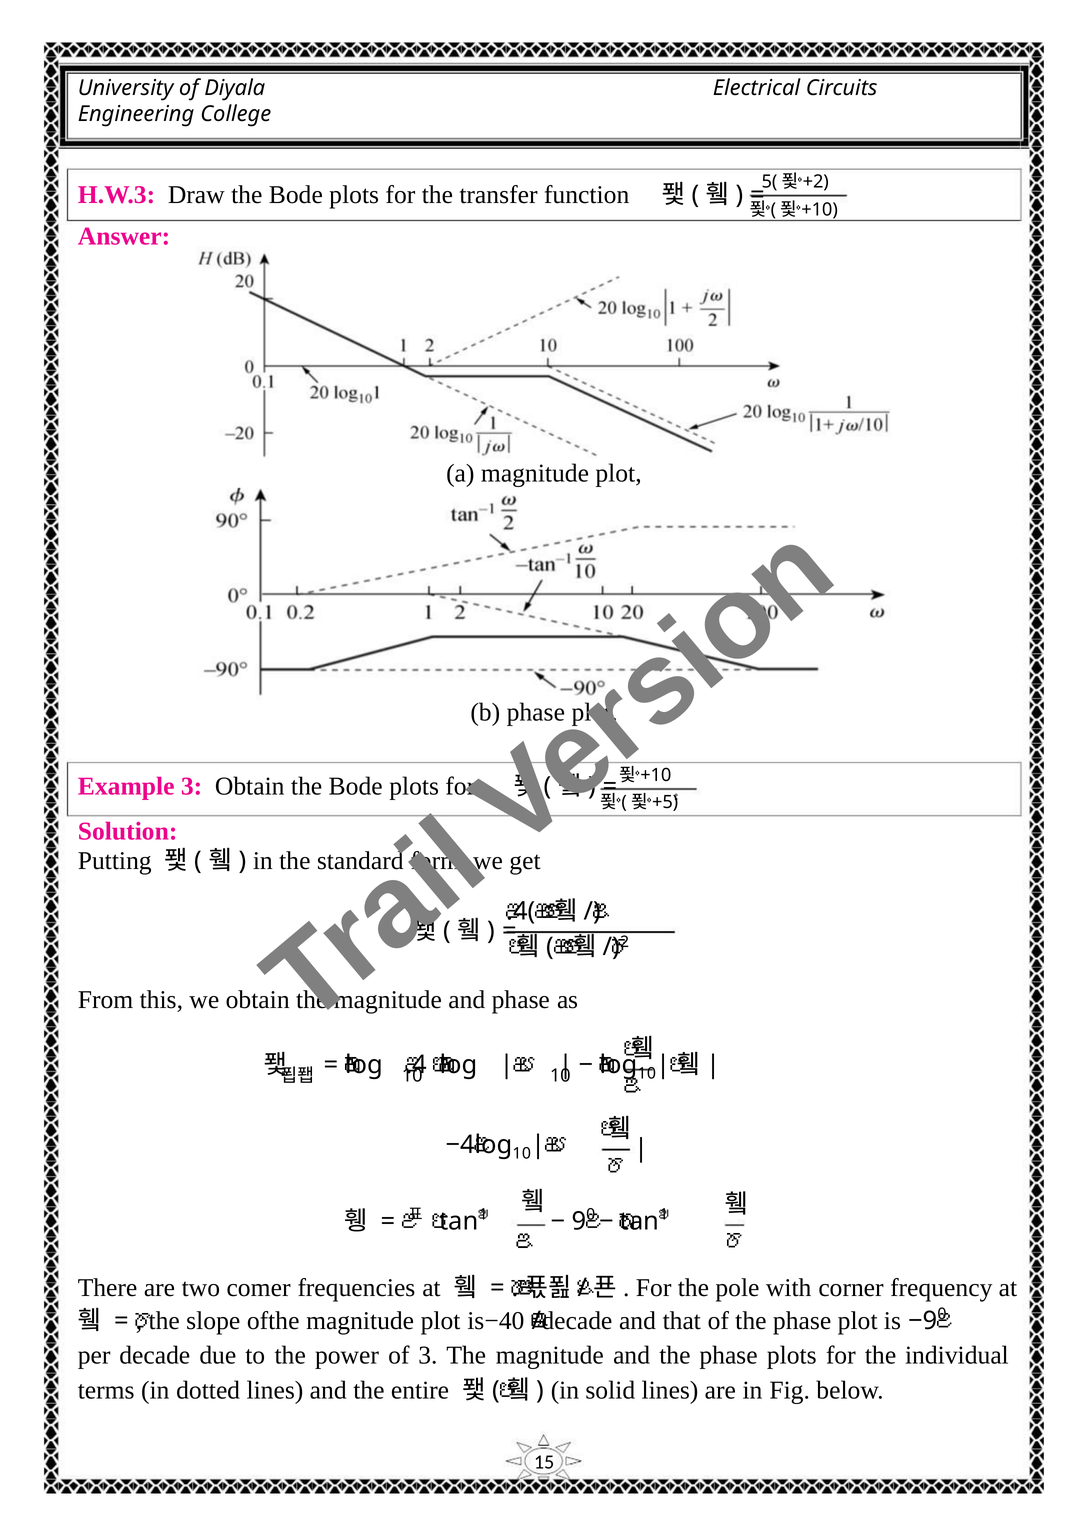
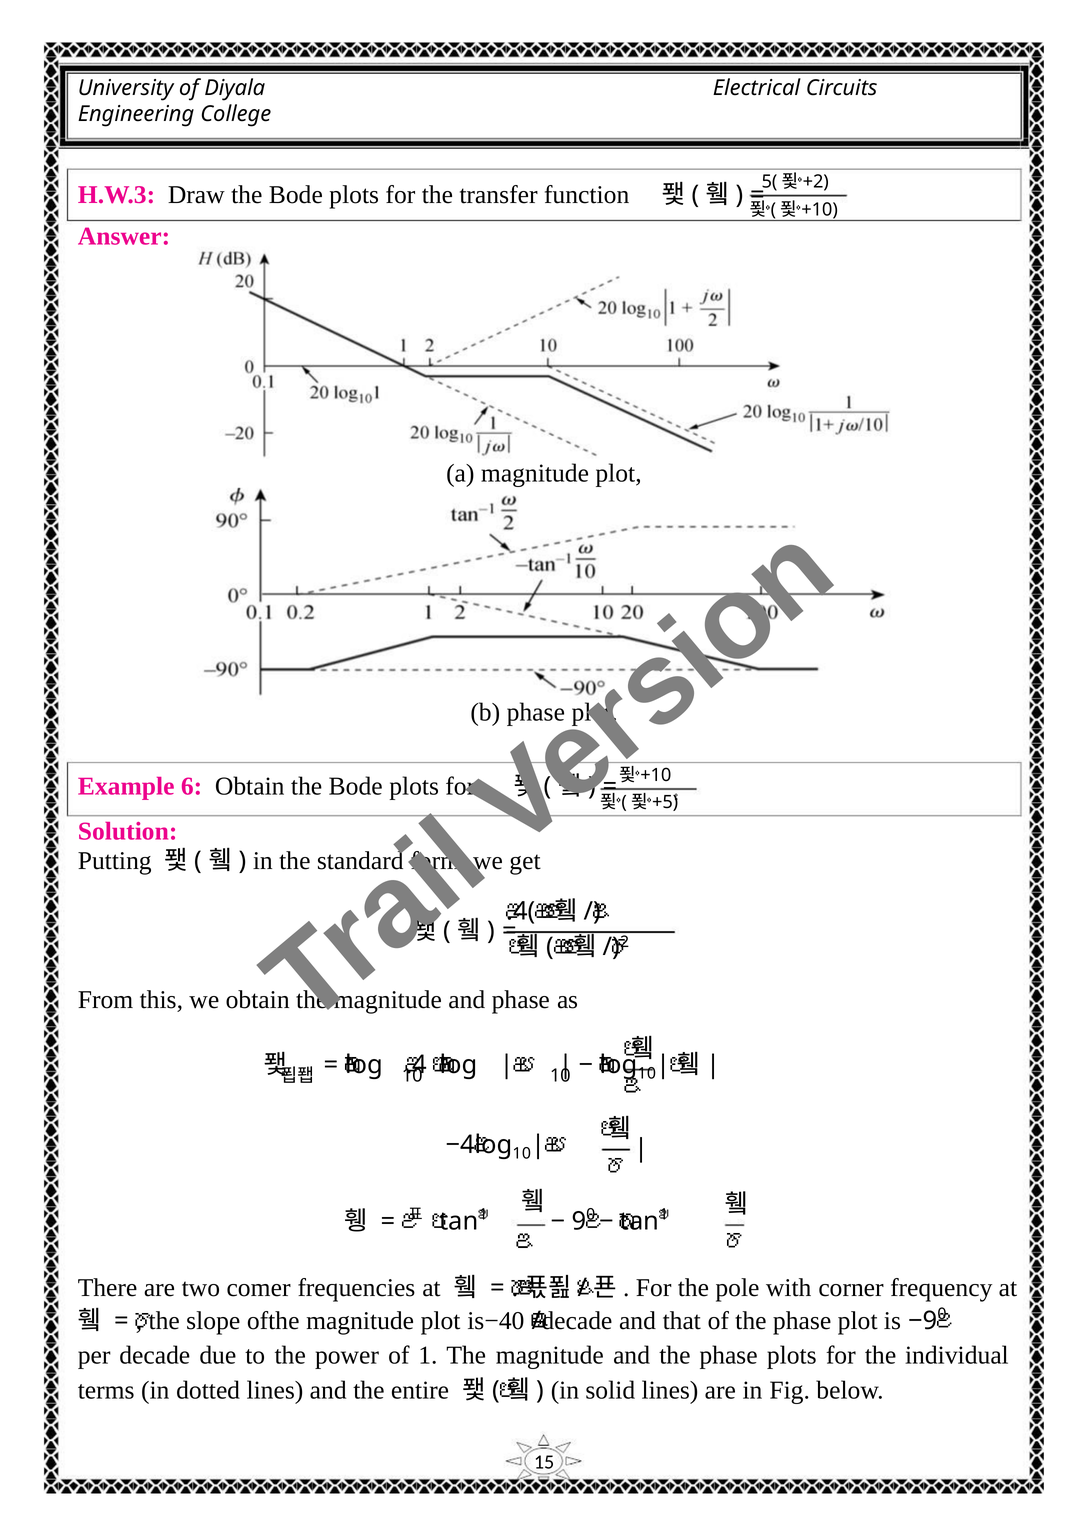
Example 3: 3 -> 6
of 3: 3 -> 1
